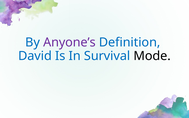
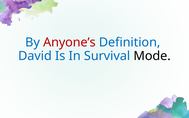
Anyone’s colour: purple -> red
